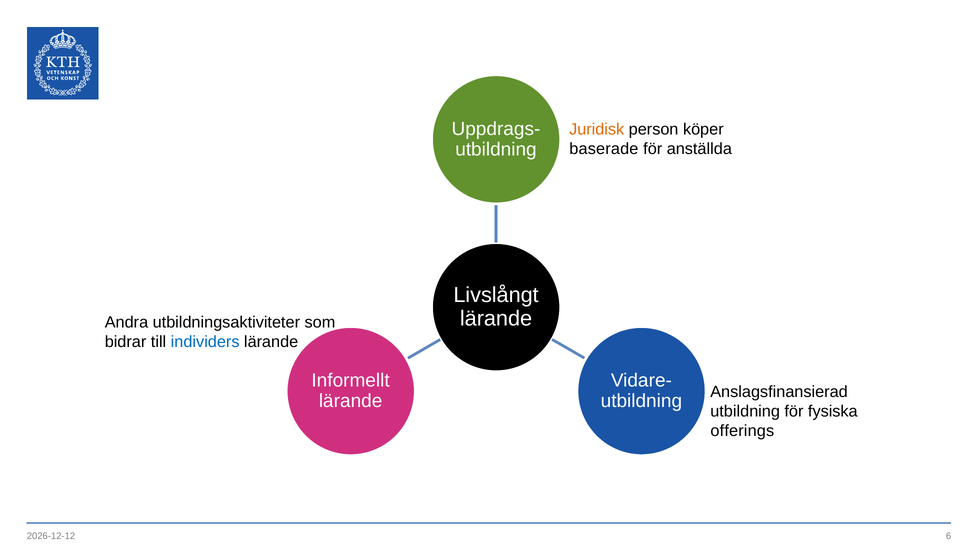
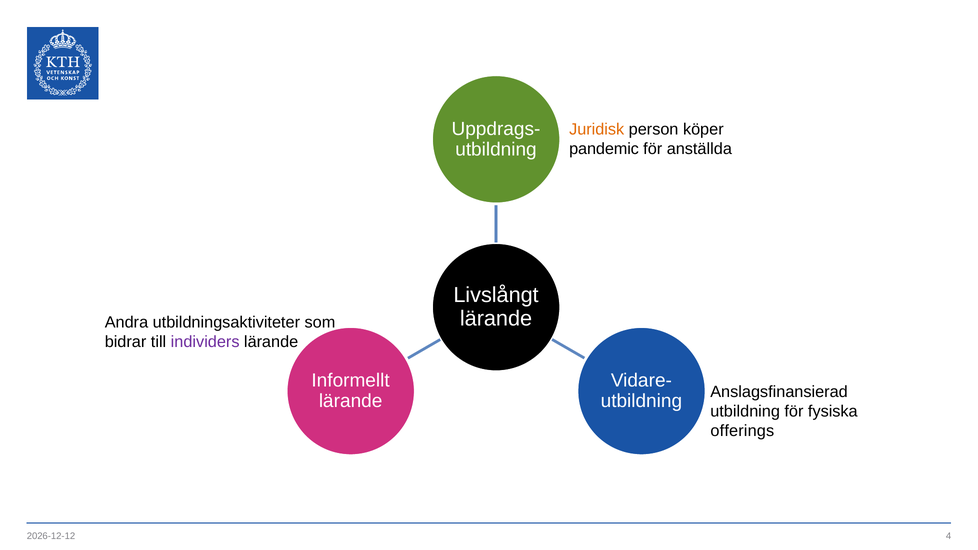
baserade: baserade -> pandemic
individers colour: blue -> purple
6: 6 -> 4
